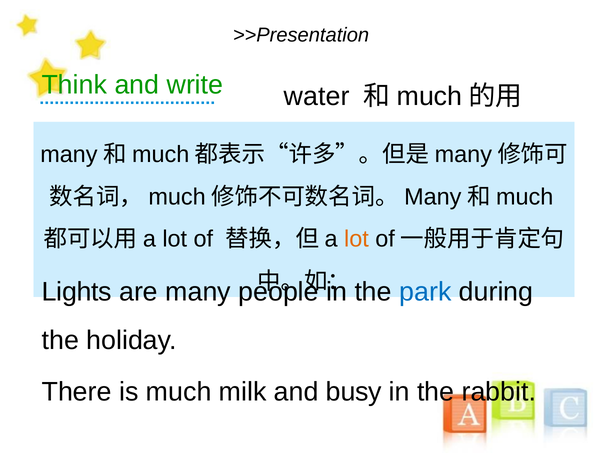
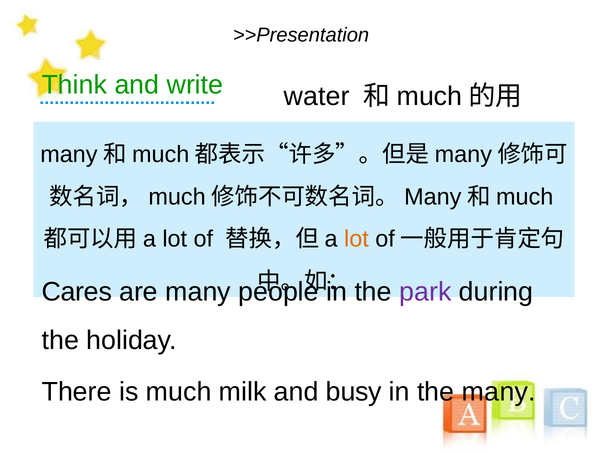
Lights: Lights -> Cares
park colour: blue -> purple
the rabbit: rabbit -> many
